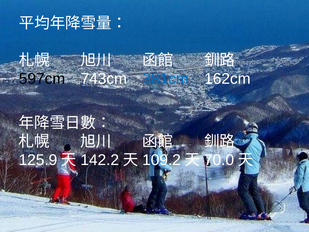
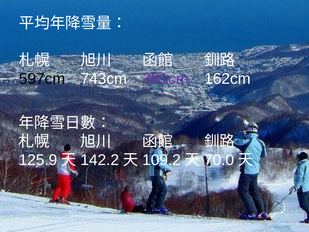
381cm colour: blue -> purple
